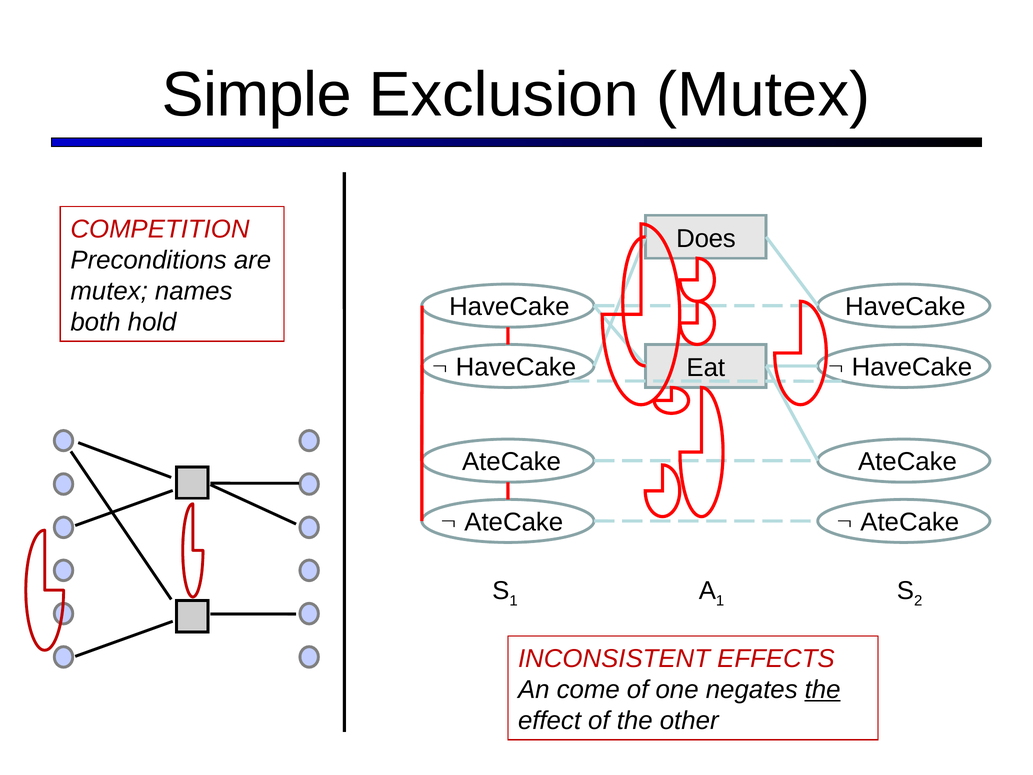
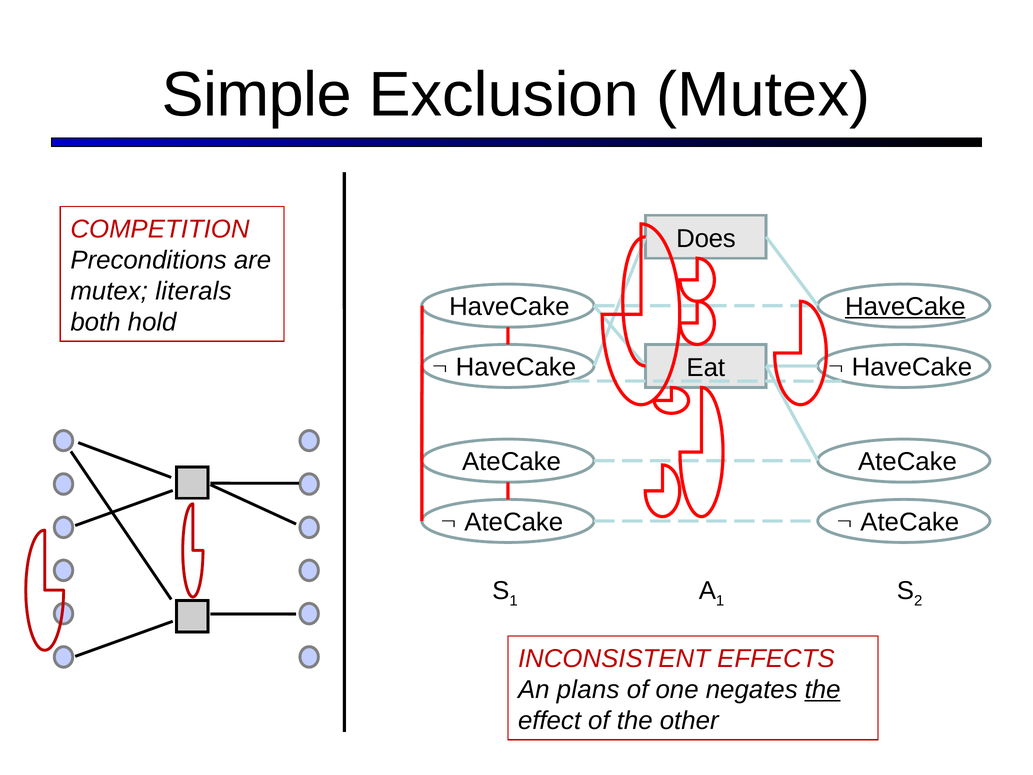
names: names -> literals
HaveCake at (905, 307) underline: none -> present
come: come -> plans
